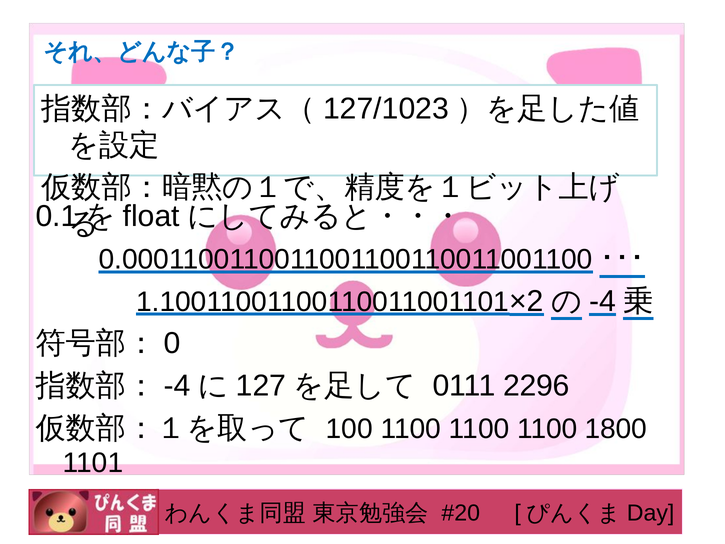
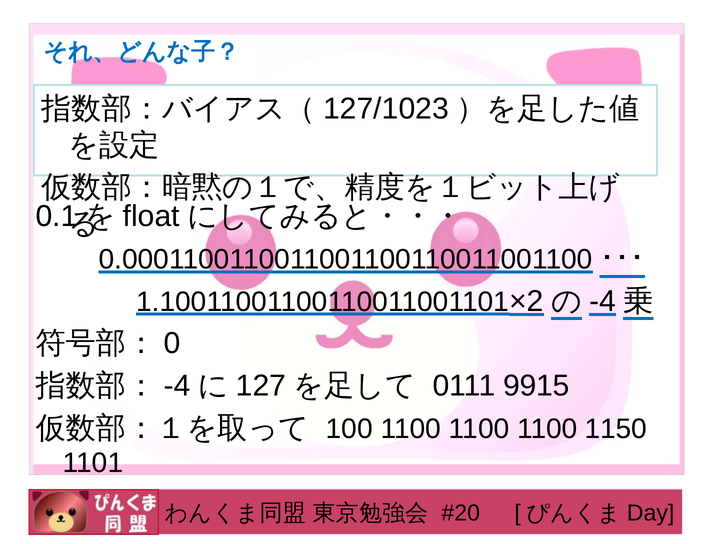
2296: 2296 -> 9915
1800: 1800 -> 1150
